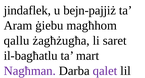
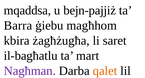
jindaflek: jindaflek -> mqaddsa
Aram: Aram -> Barra
qallu: qallu -> kbira
qalet colour: purple -> orange
